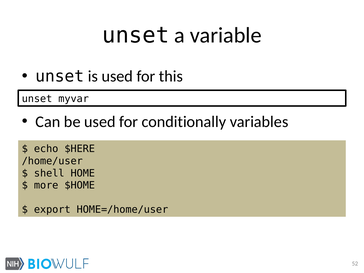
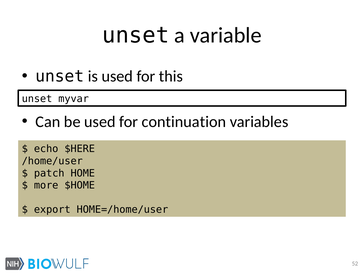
conditionally: conditionally -> continuation
shell: shell -> patch
